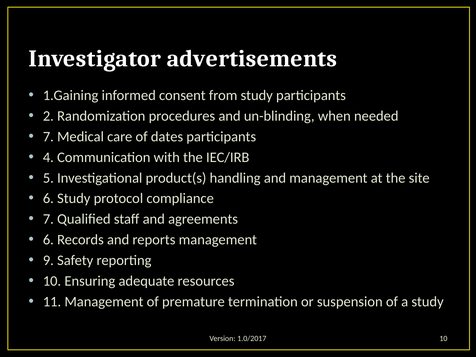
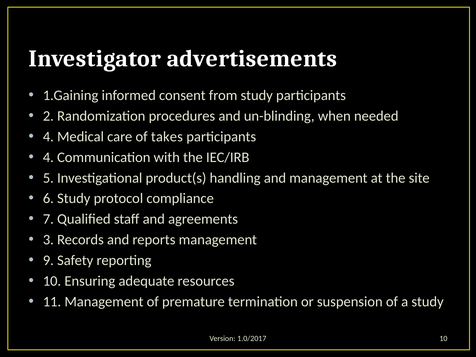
7 at (48, 137): 7 -> 4
dates: dates -> takes
6 at (48, 240): 6 -> 3
